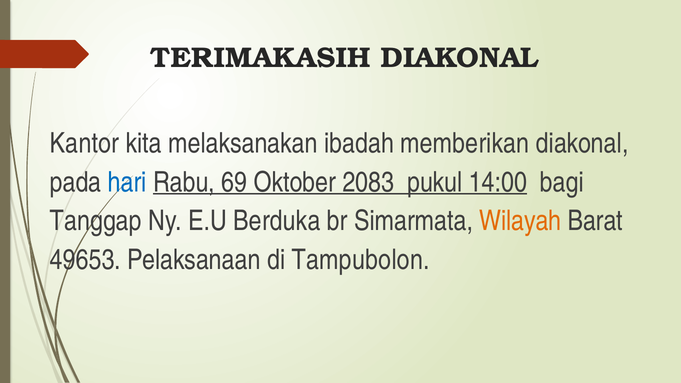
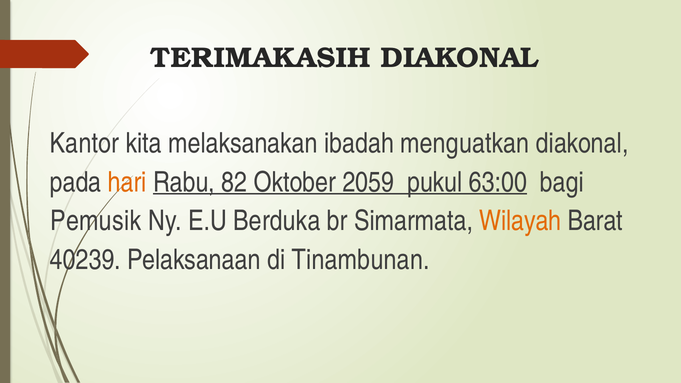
memberikan: memberikan -> menguatkan
hari colour: blue -> orange
69: 69 -> 82
2083: 2083 -> 2059
14:00: 14:00 -> 63:00
Tanggap: Tanggap -> Pemusik
49653: 49653 -> 40239
Tampubolon: Tampubolon -> Tinambunan
